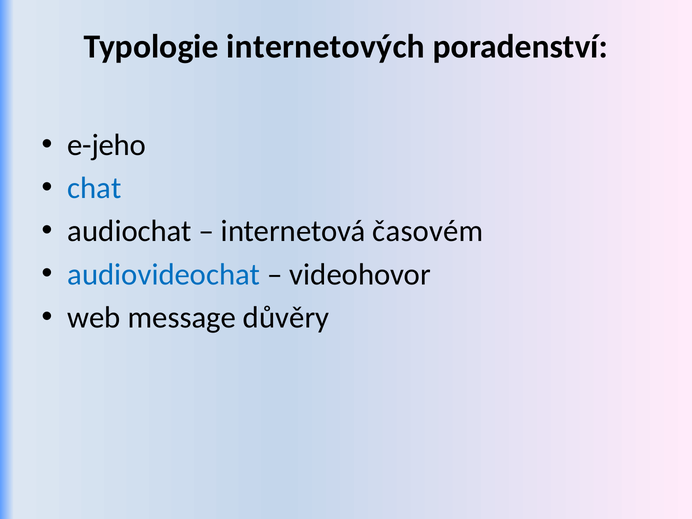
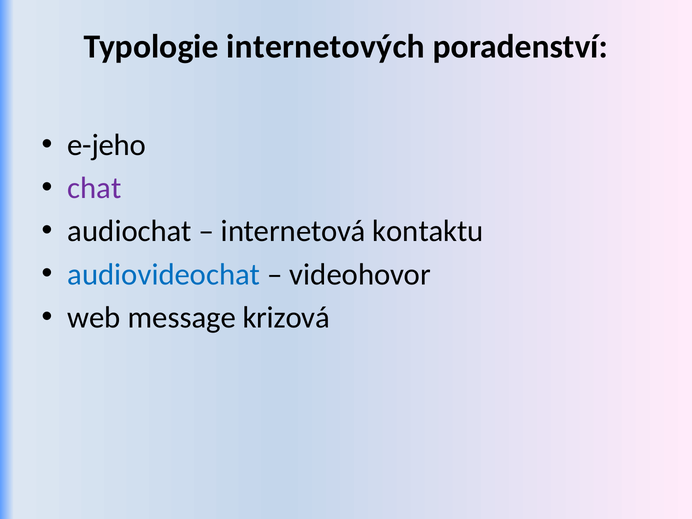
chat colour: blue -> purple
časovém: časovém -> kontaktu
důvěry: důvěry -> krizová
